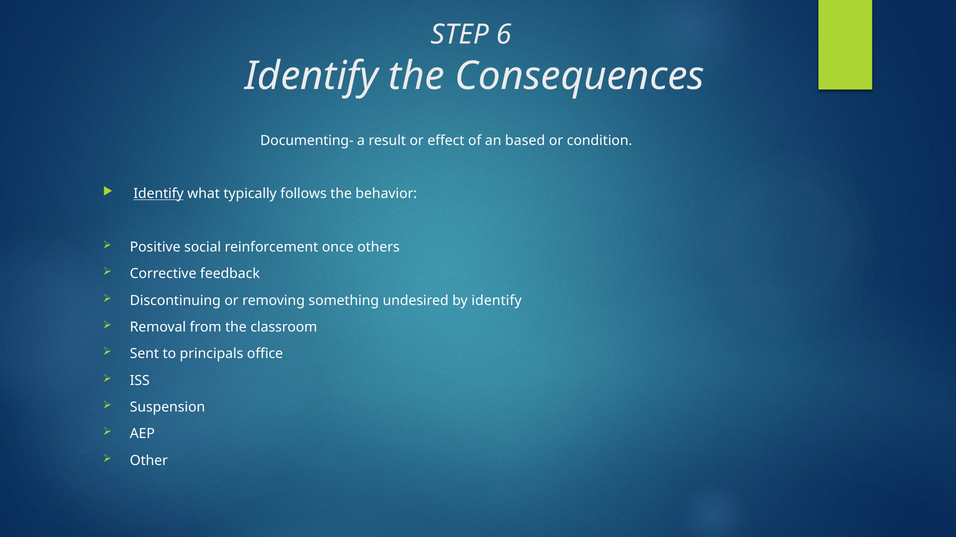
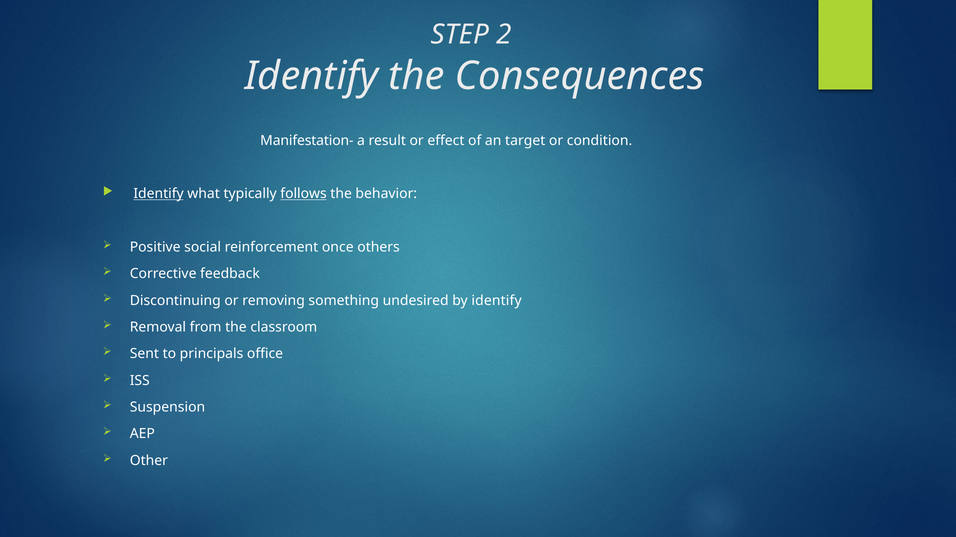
6: 6 -> 2
Documenting-: Documenting- -> Manifestation-
based: based -> target
follows underline: none -> present
